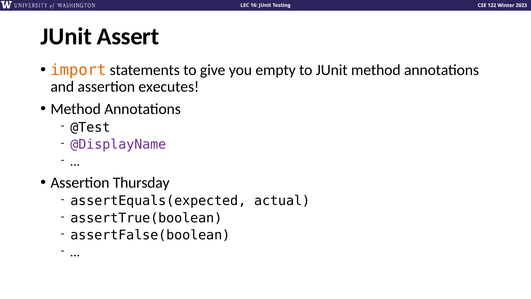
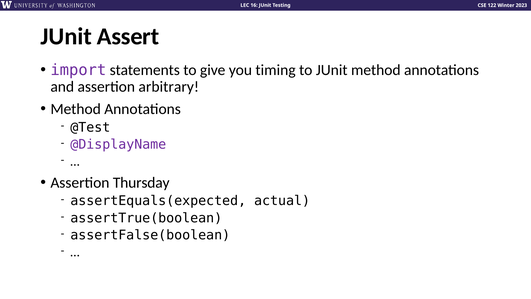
import colour: orange -> purple
empty: empty -> timing
executes: executes -> arbitrary
